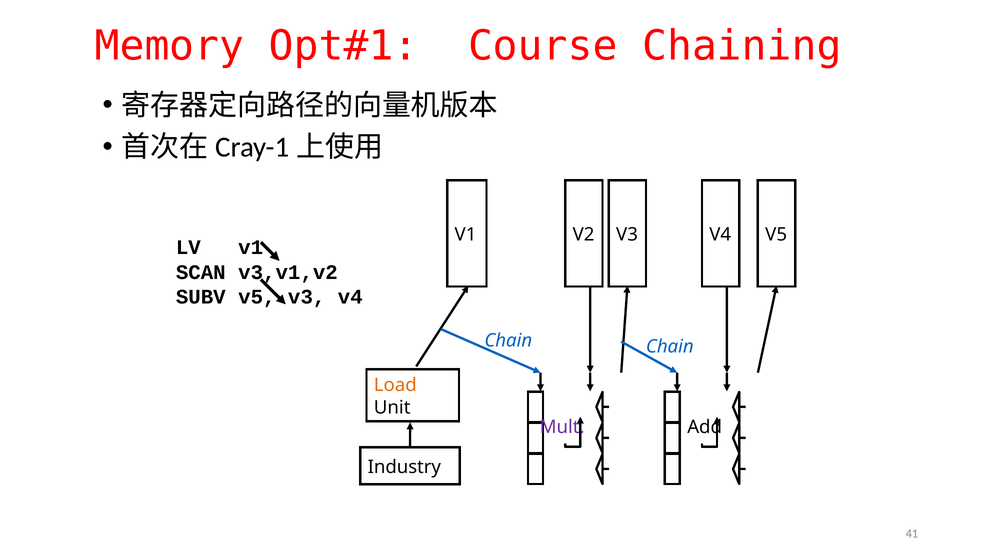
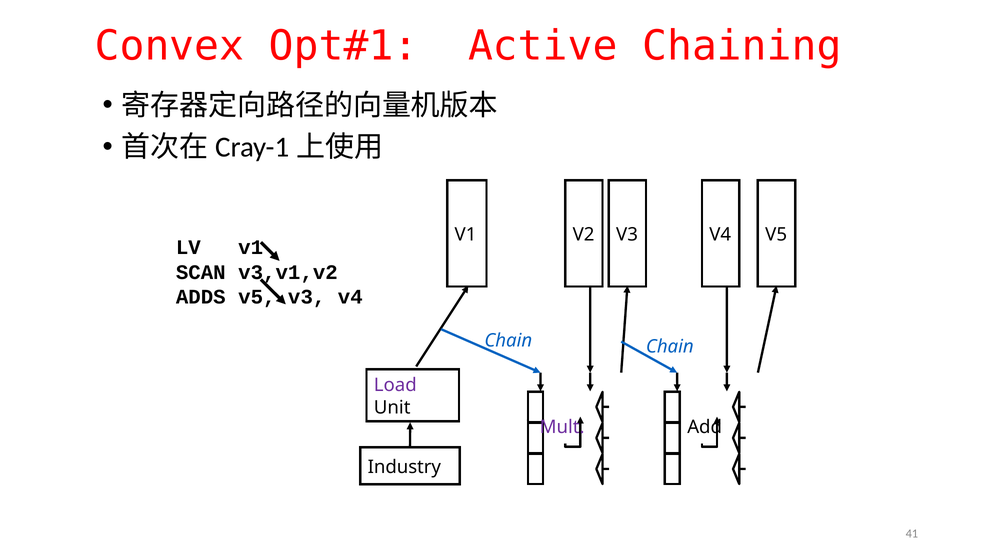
Memory: Memory -> Convex
Course: Course -> Active
SUBV: SUBV -> ADDS
Load colour: orange -> purple
